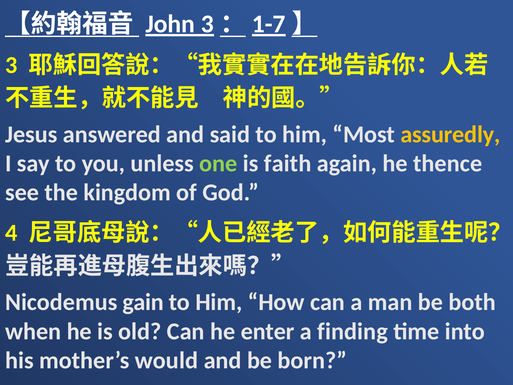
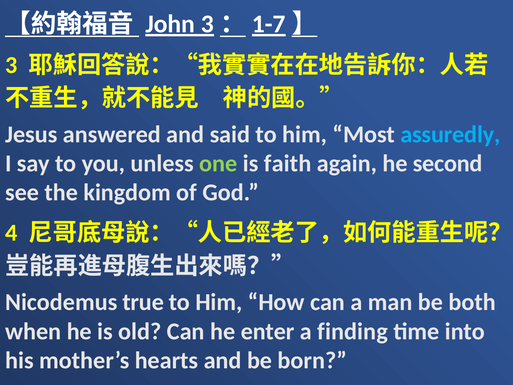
assuredly colour: yellow -> light blue
thence: thence -> second
gain: gain -> true
would: would -> hearts
